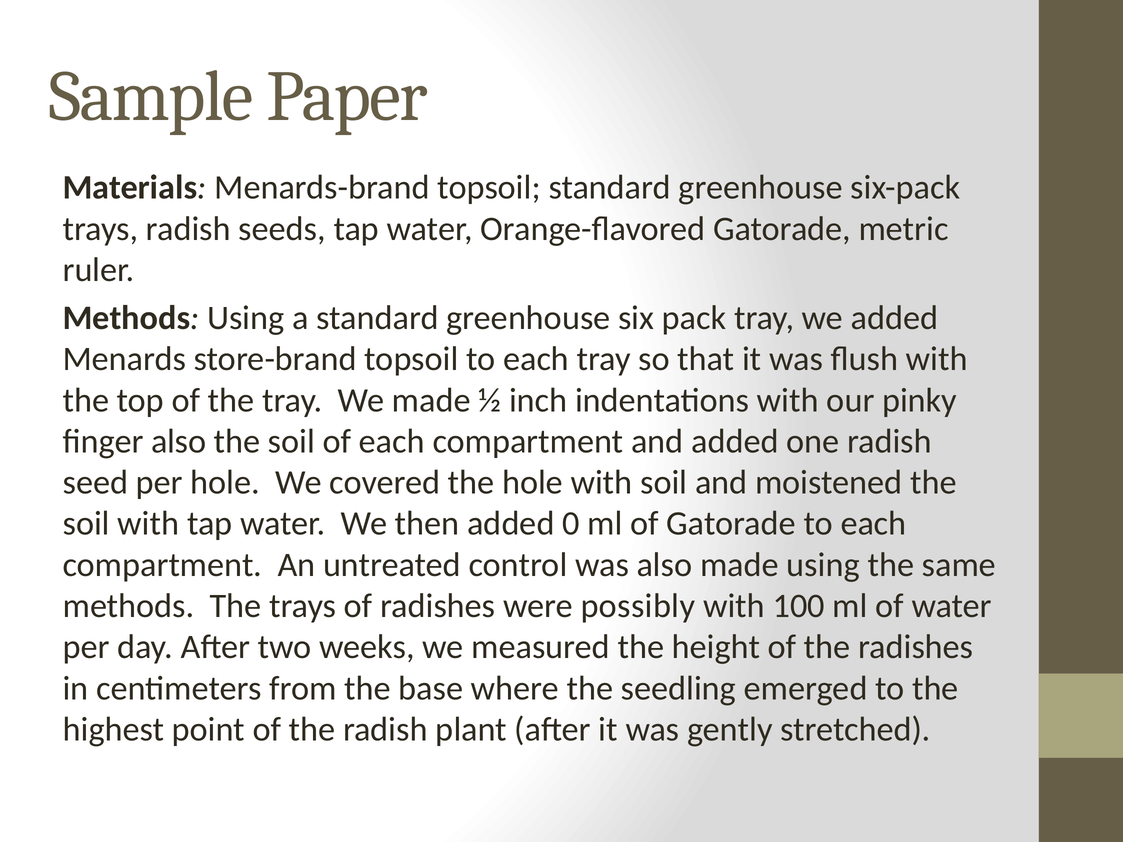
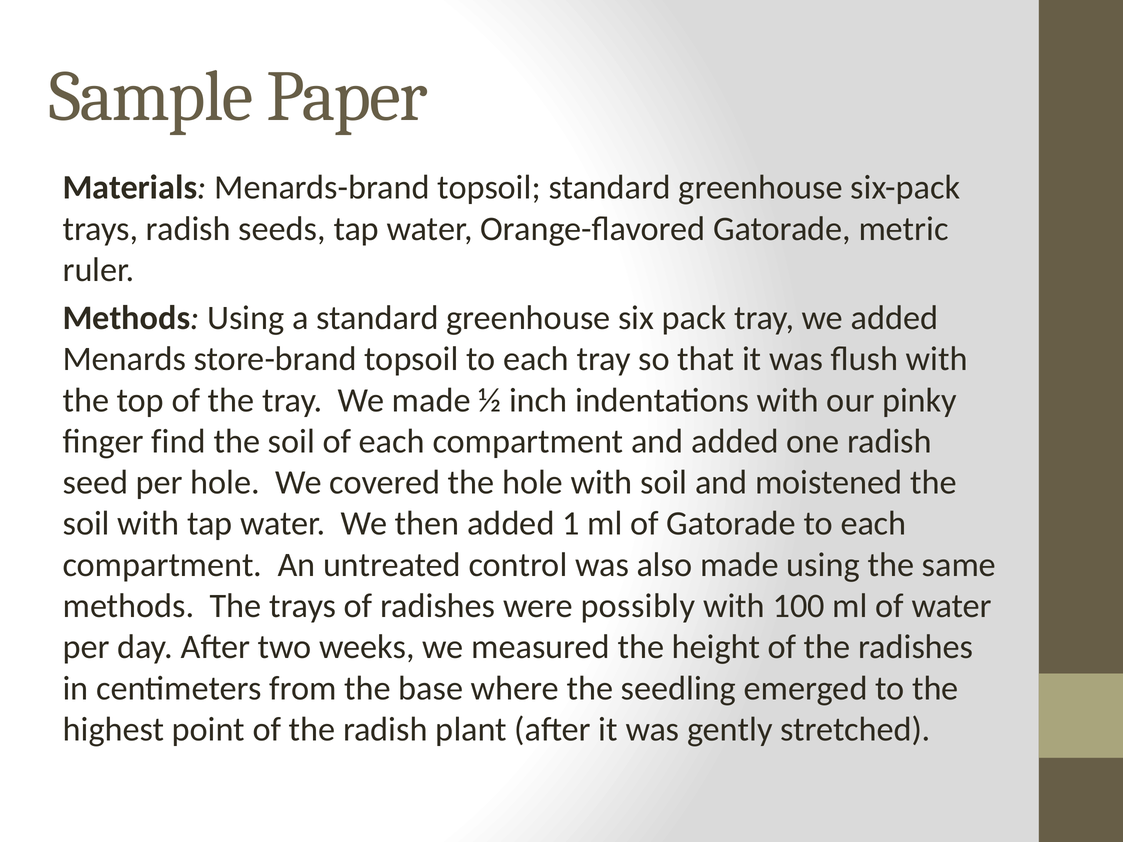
finger also: also -> find
0: 0 -> 1
